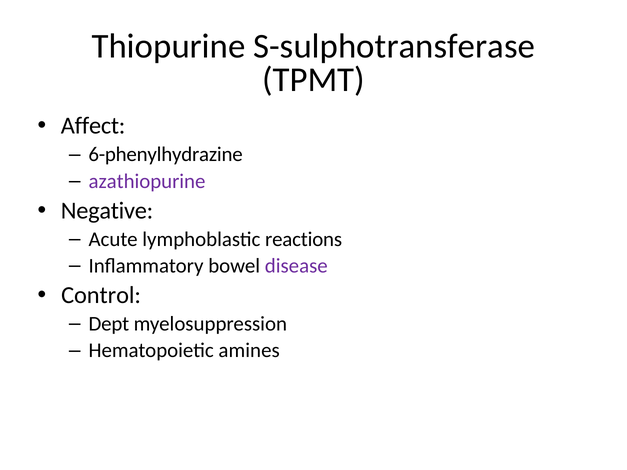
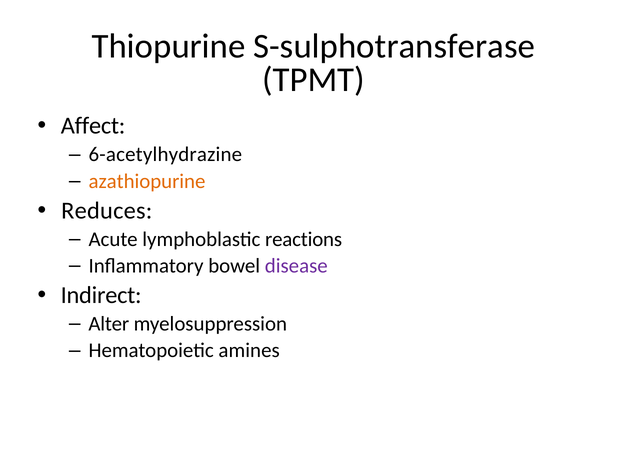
6-phenylhydrazine: 6-phenylhydrazine -> 6-acetylhydrazine
azathiopurine colour: purple -> orange
Negative: Negative -> Reduces
Control: Control -> Indirect
Dept: Dept -> Alter
